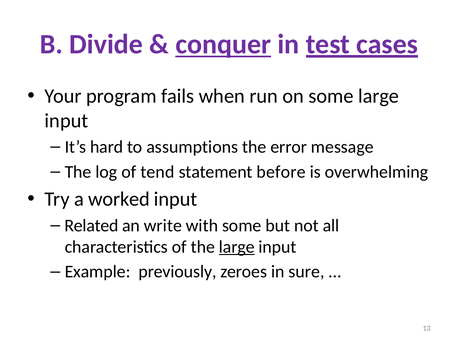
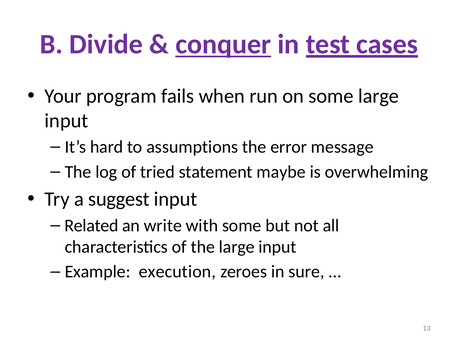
tend: tend -> tried
before: before -> maybe
worked: worked -> suggest
large at (237, 246) underline: present -> none
previously: previously -> execution
